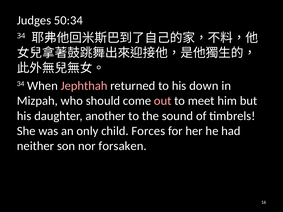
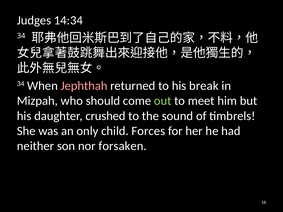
50:34: 50:34 -> 14:34
down: down -> break
out colour: pink -> light green
another: another -> crushed
